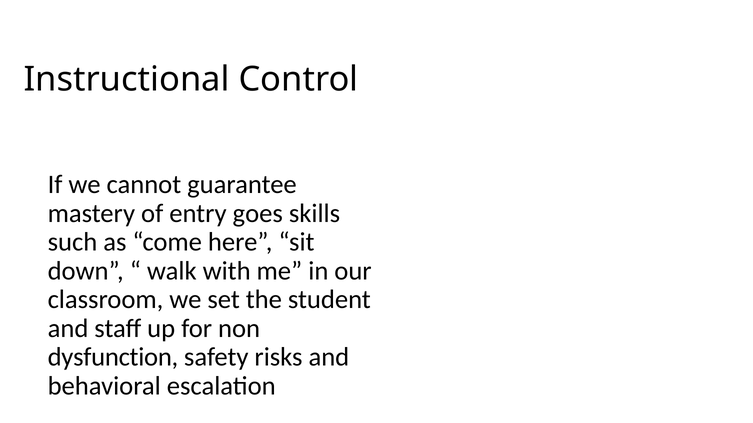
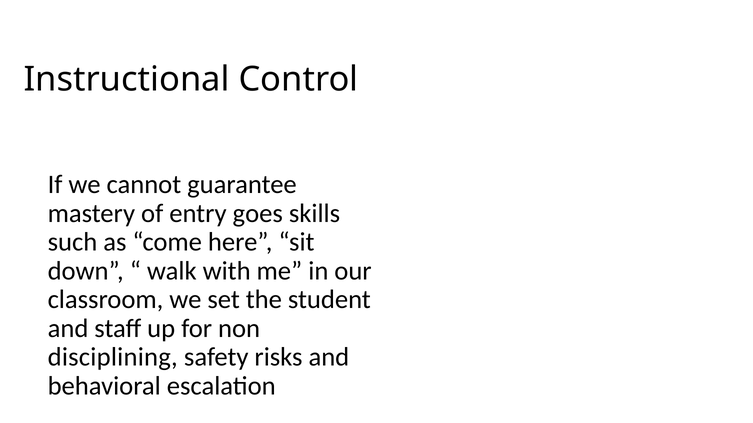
dysfunction: dysfunction -> disciplining
